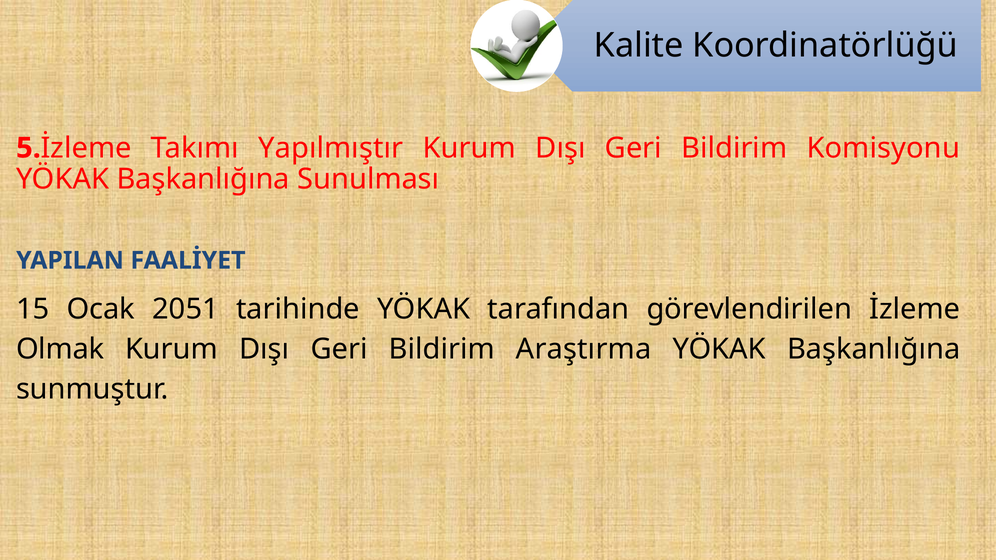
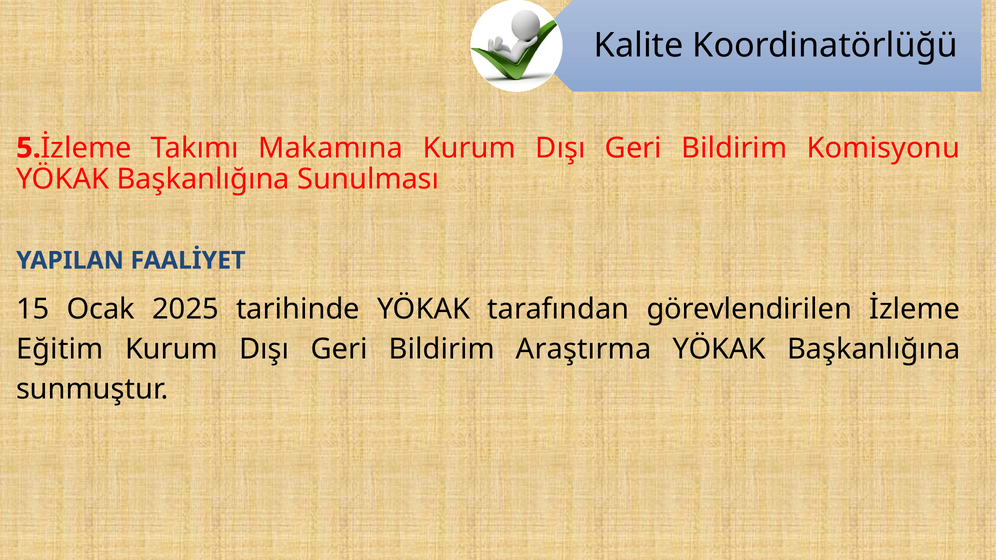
Yapılmıştır: Yapılmıştır -> Makamına
2051: 2051 -> 2025
Olmak: Olmak -> Eğitim
